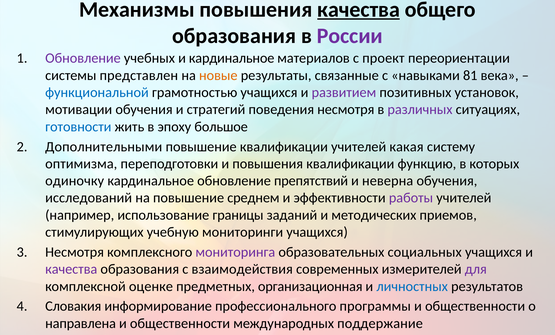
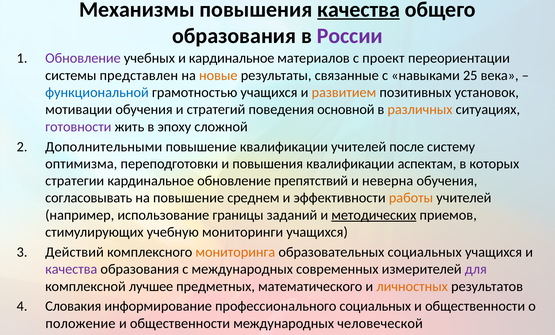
81: 81 -> 25
развитием colour: purple -> orange
поведения несмотря: несмотря -> основной
различных colour: purple -> orange
готовности colour: blue -> purple
большое: большое -> сложной
какая: какая -> после
функцию: функцию -> аспектам
одиночку: одиночку -> стратегии
исследований: исследований -> согласовывать
работы colour: purple -> orange
методических underline: none -> present
Несмотря at (75, 252): Несмотря -> Действий
мониторинга colour: purple -> orange
с взаимодействия: взаимодействия -> международных
оценке: оценке -> лучшее
организационная: организационная -> математического
личностных colour: blue -> orange
профессионального программы: программы -> социальных
направлена: направлена -> положение
поддержание: поддержание -> человеческой
